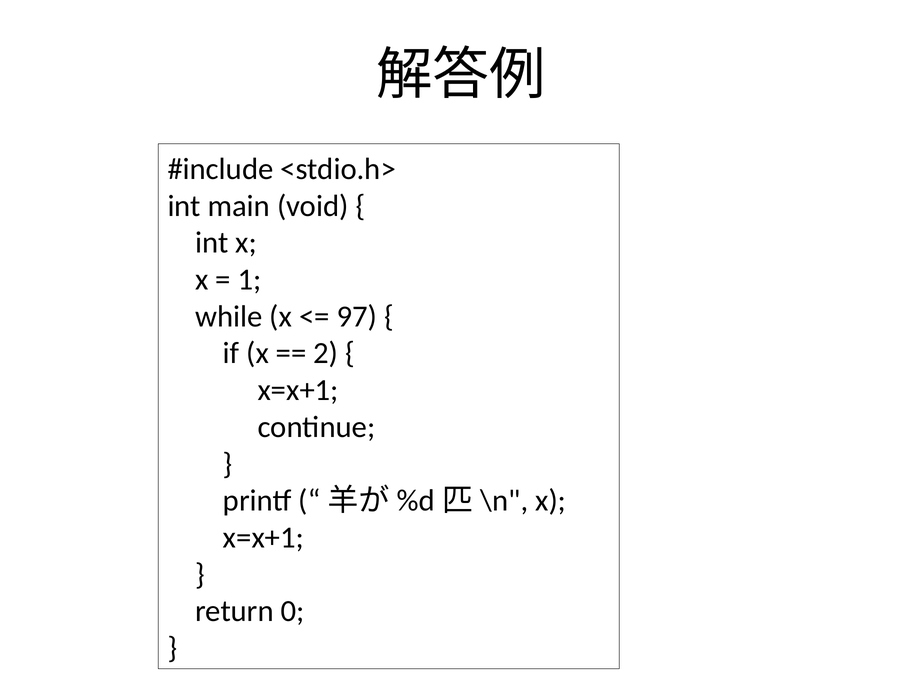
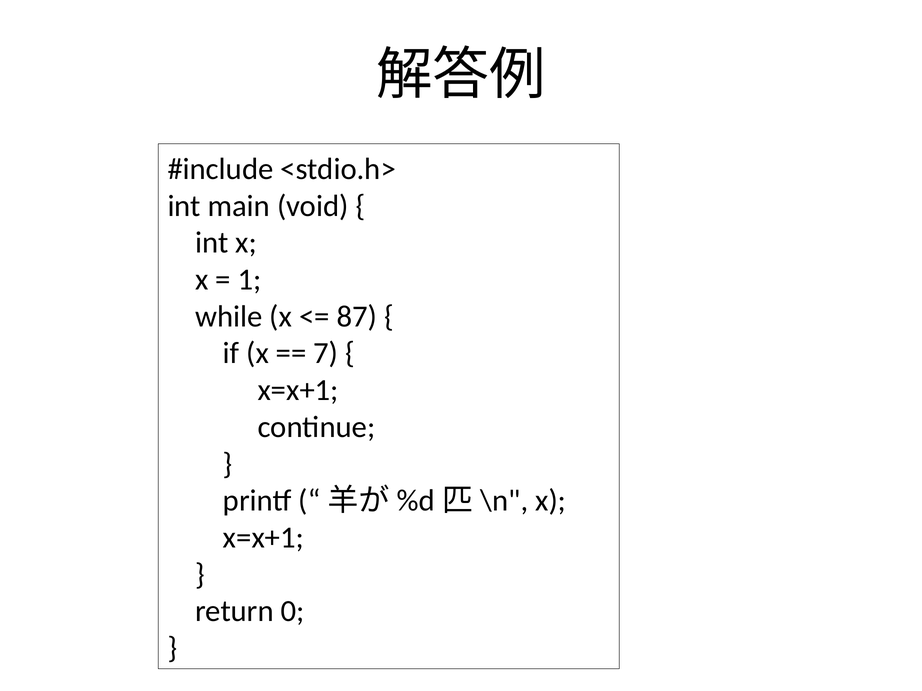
97: 97 -> 87
2: 2 -> 7
